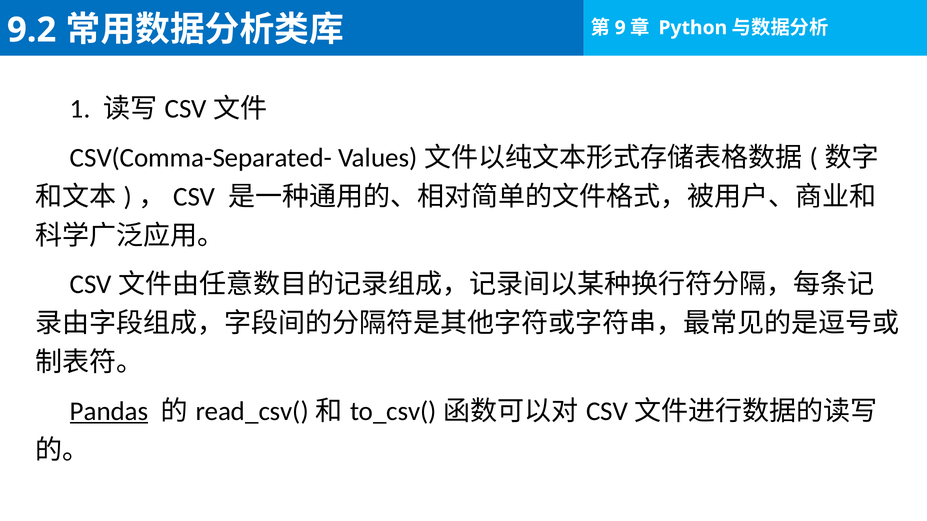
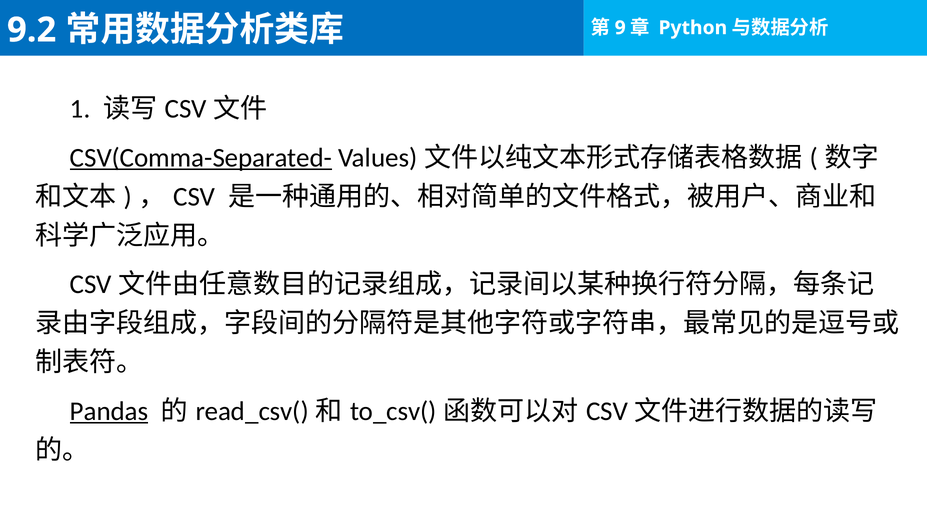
CSV(Comma-Separated- underline: none -> present
